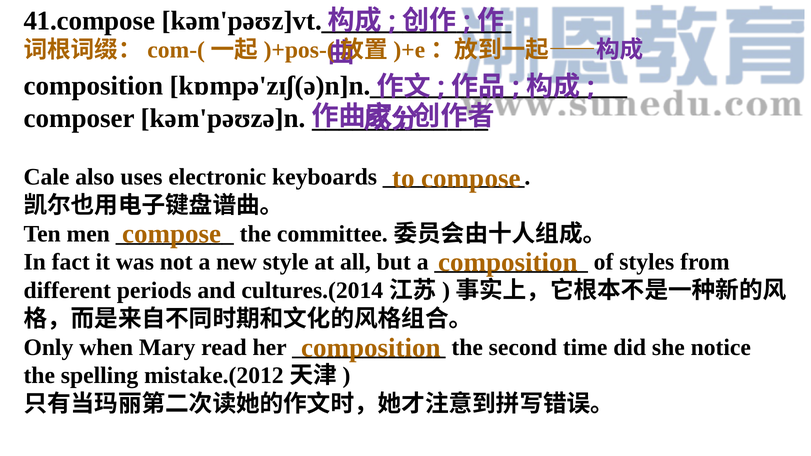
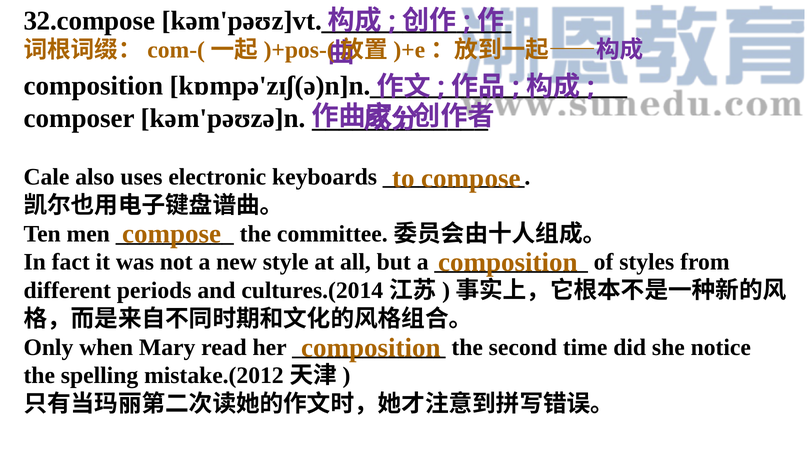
41.compose: 41.compose -> 32.compose
